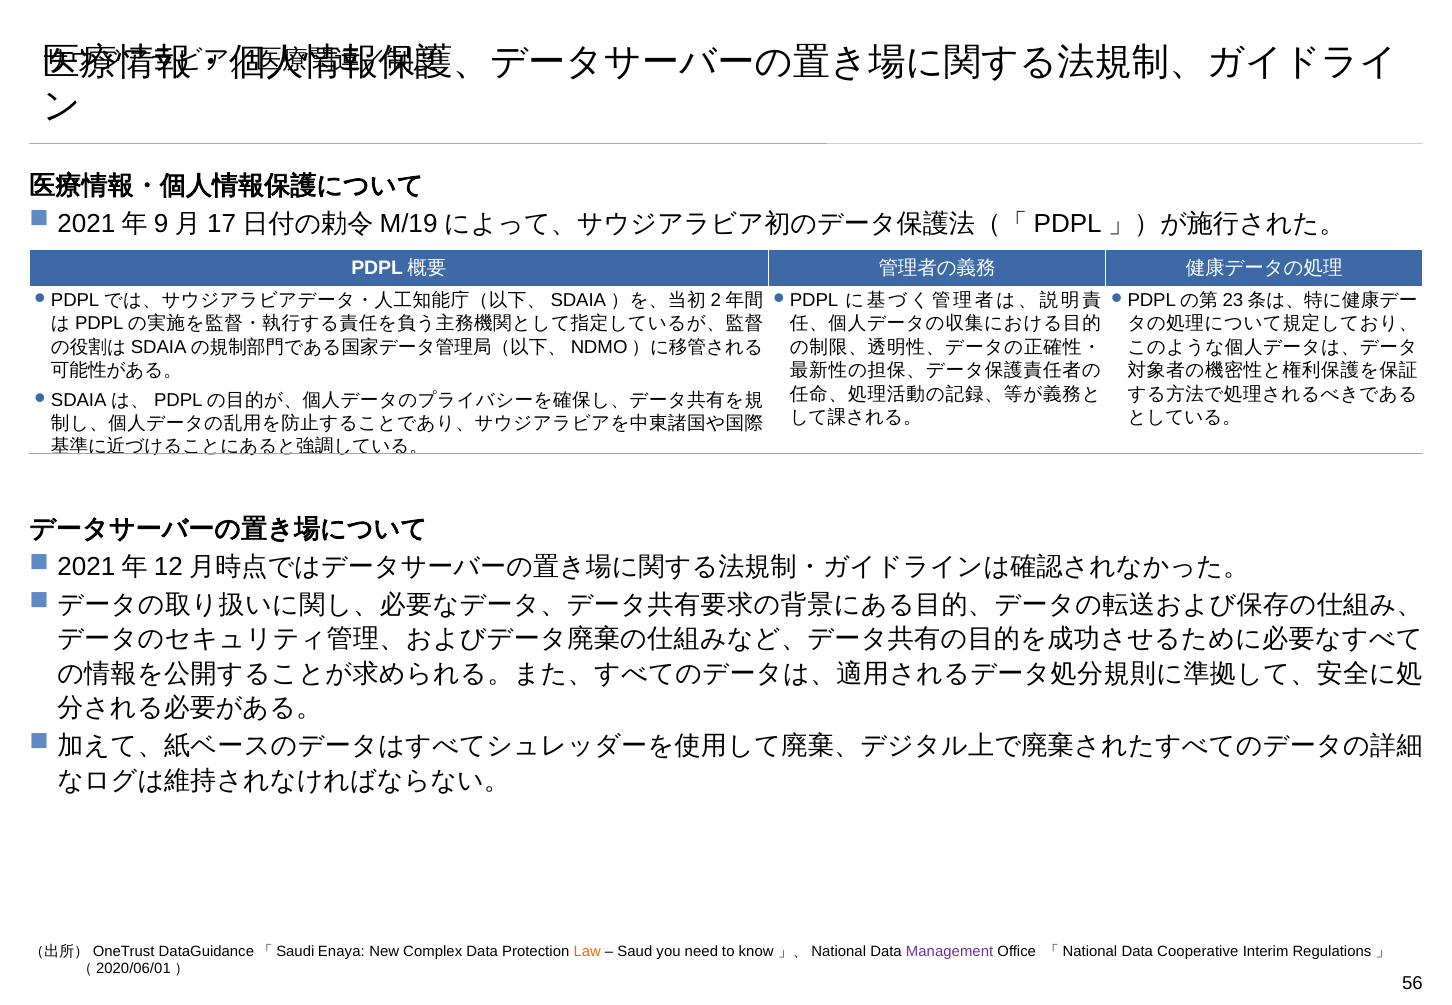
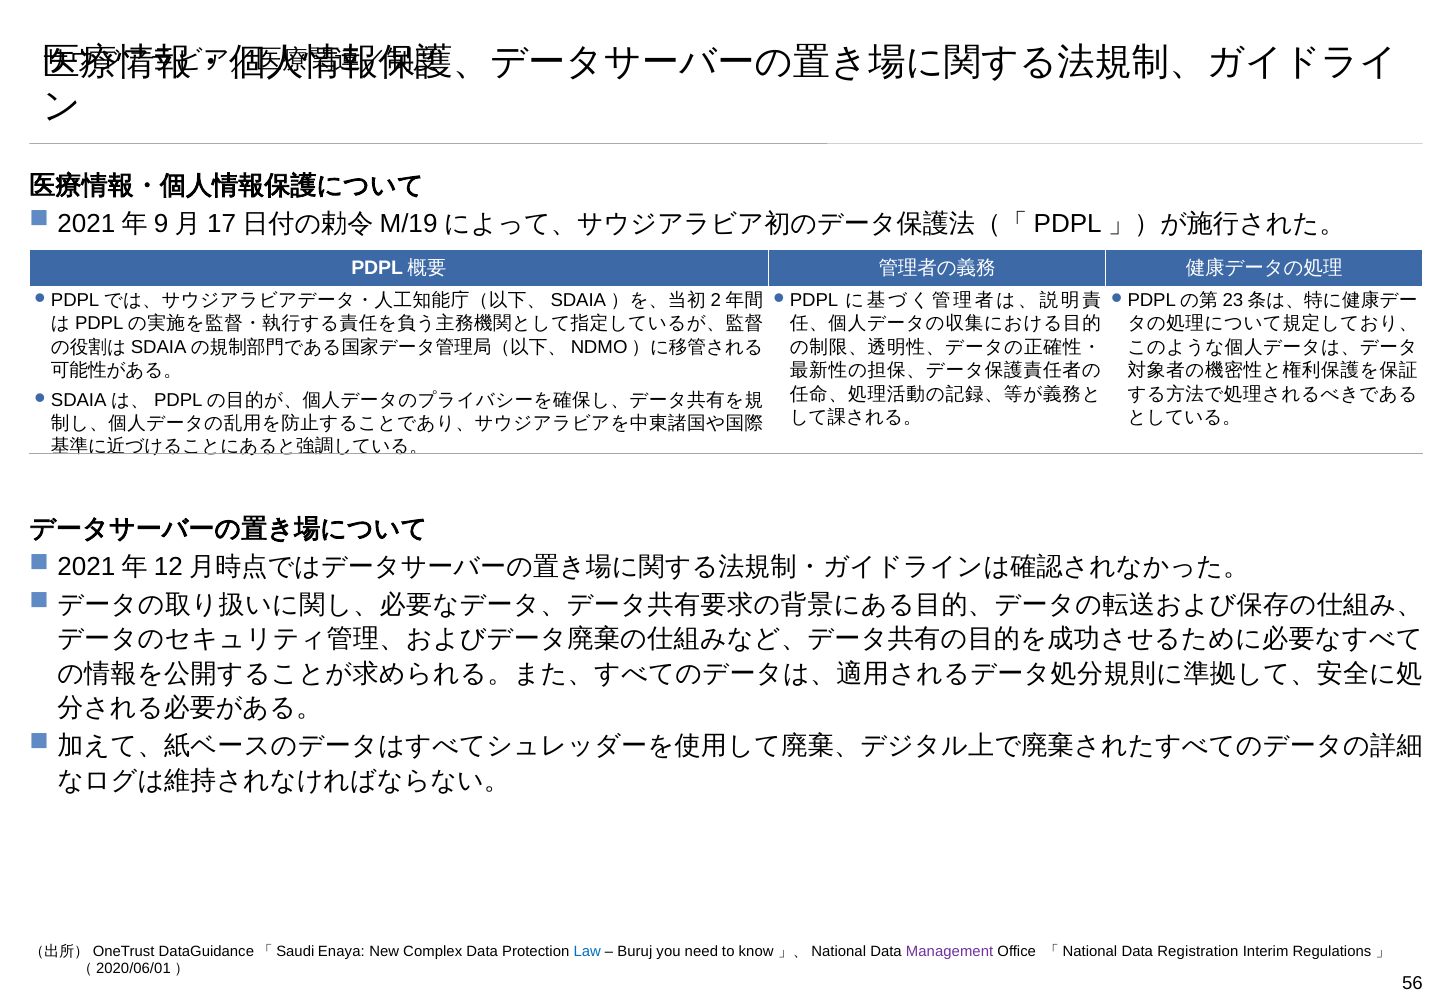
Law colour: orange -> blue
Saud: Saud -> Buruj
Cooperative: Cooperative -> Registration
